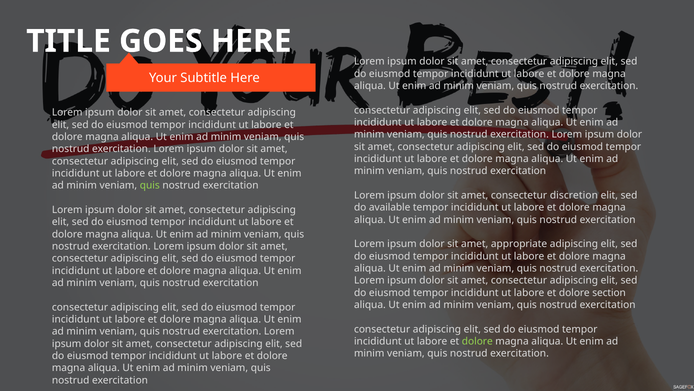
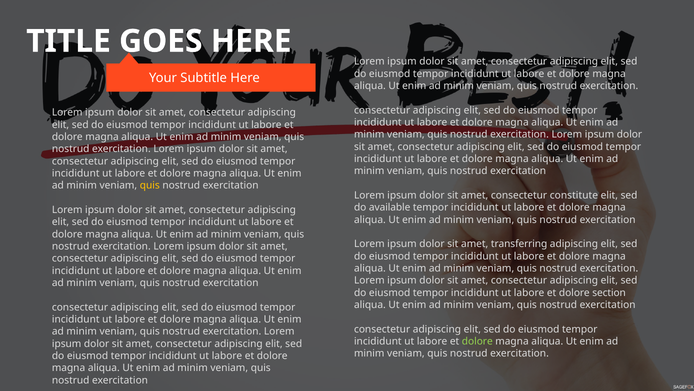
quis at (150, 185) colour: light green -> yellow
discretion: discretion -> constitute
appropriate: appropriate -> transferring
